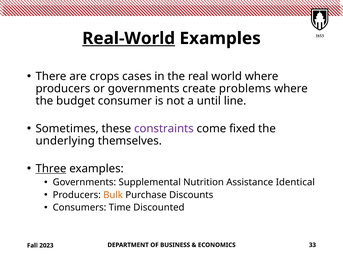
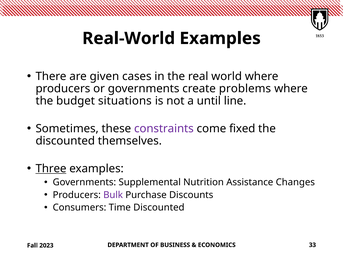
Real-World underline: present -> none
crops: crops -> given
consumer: consumer -> situations
underlying at (65, 141): underlying -> discounted
Identical: Identical -> Changes
Bulk colour: orange -> purple
